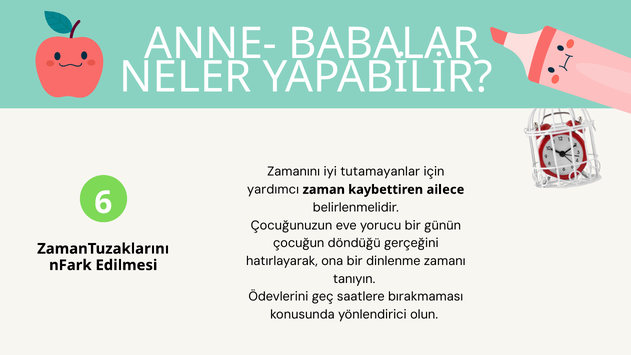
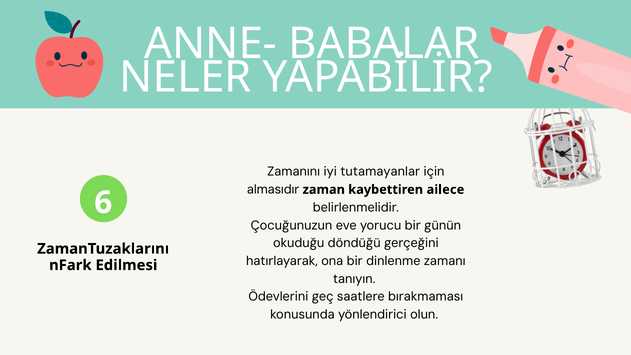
yardımcı: yardımcı -> almasıdır
çocuğun: çocuğun -> okuduğu
